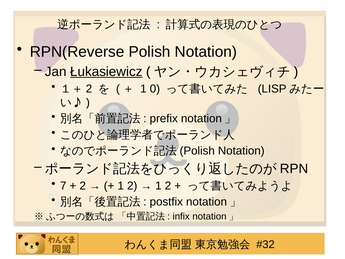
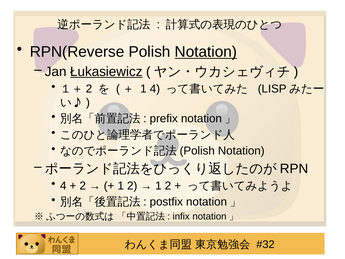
Notation at (206, 52) underline: none -> present
1 0: 0 -> 4
7 at (63, 186): 7 -> 4
